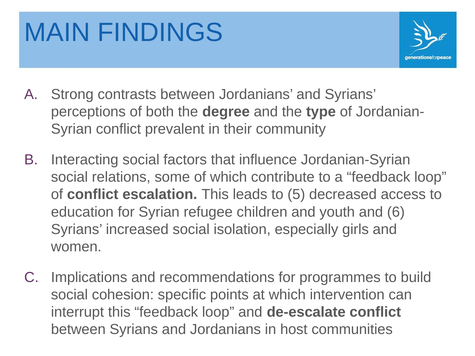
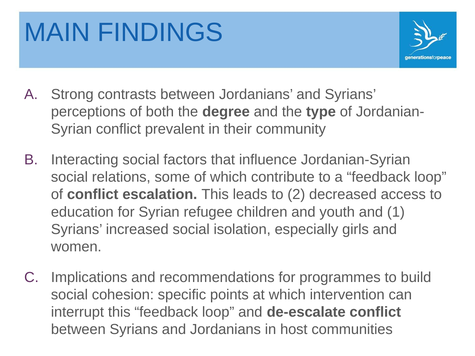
5: 5 -> 2
6: 6 -> 1
